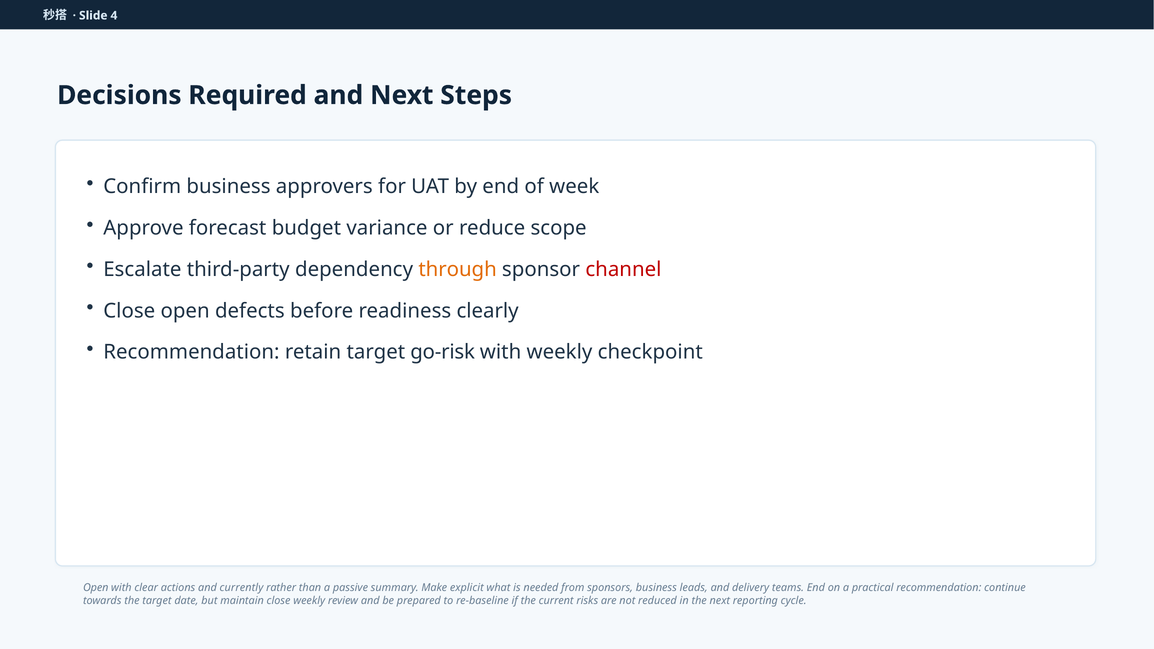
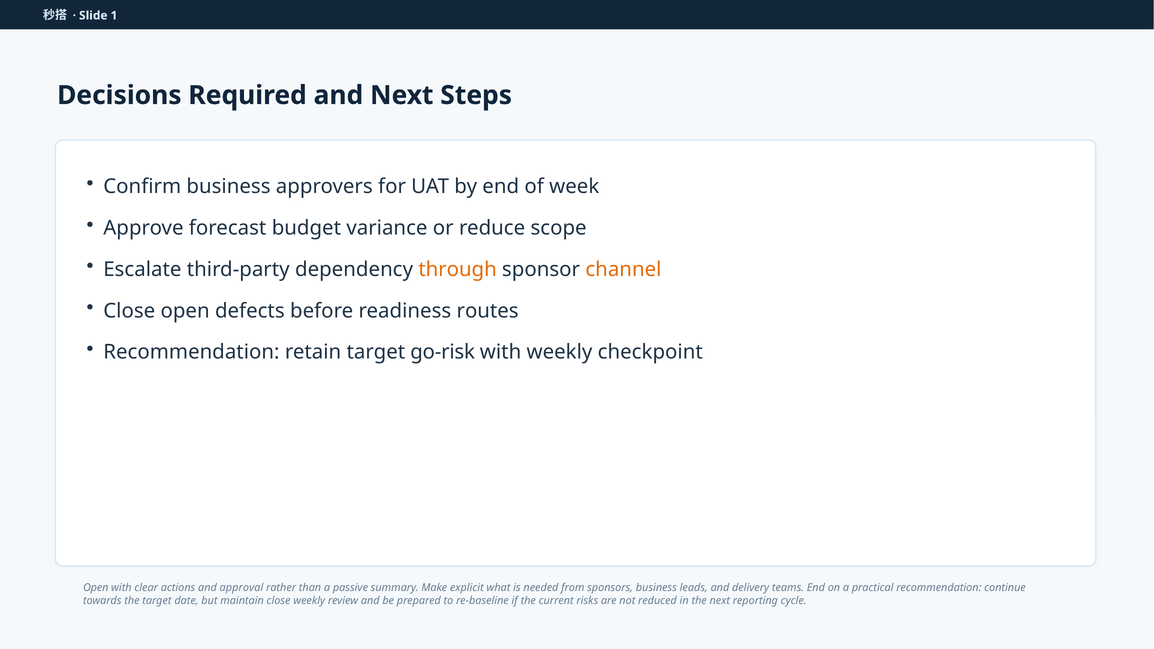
4: 4 -> 1
channel colour: red -> orange
clearly: clearly -> routes
currently: currently -> approval
